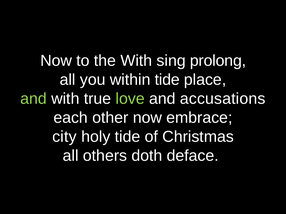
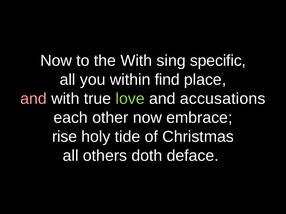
prolong: prolong -> specific
within tide: tide -> find
and at (34, 99) colour: light green -> pink
city: city -> rise
